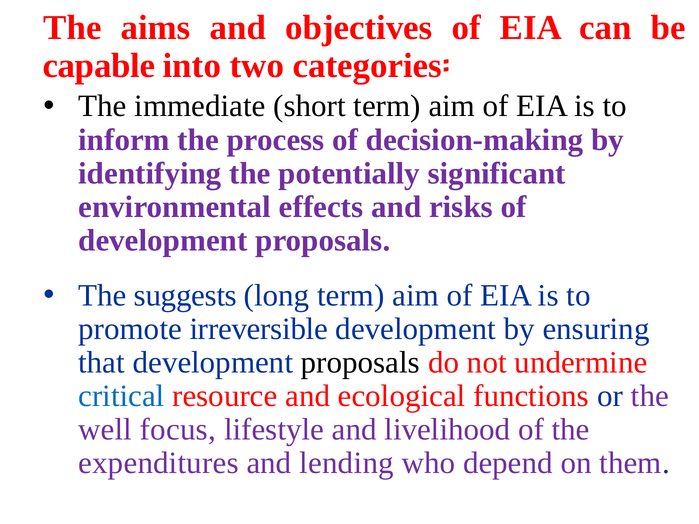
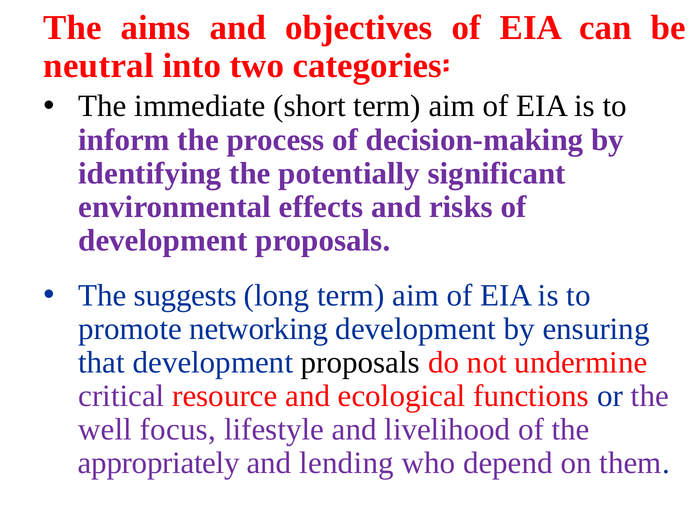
capable: capable -> neutral
irreversible: irreversible -> networking
critical colour: blue -> purple
expenditures: expenditures -> appropriately
